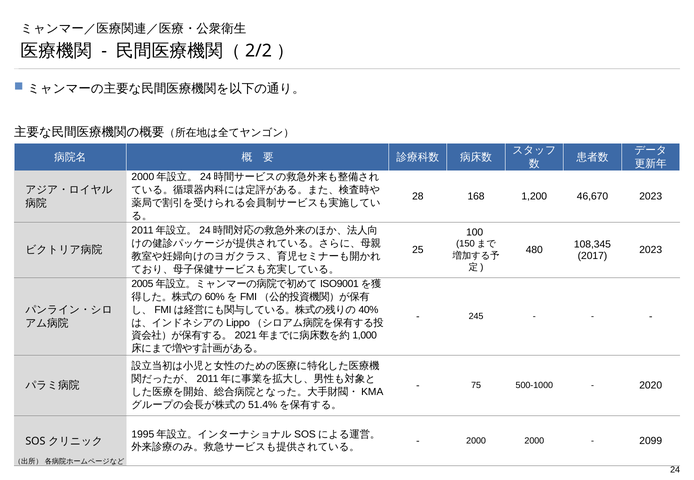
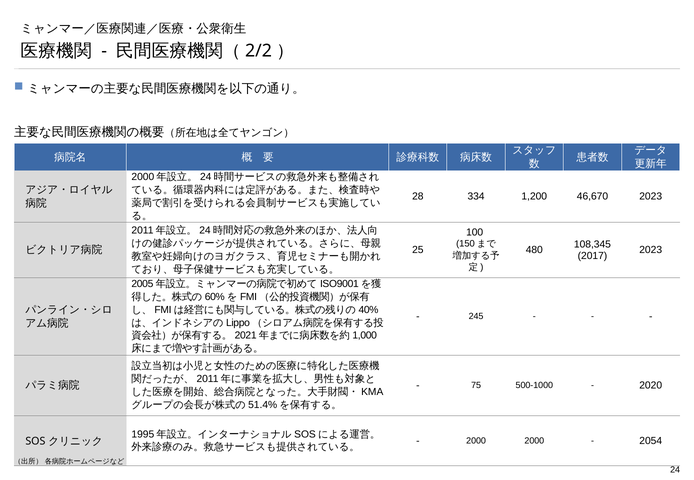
168: 168 -> 334
2099: 2099 -> 2054
